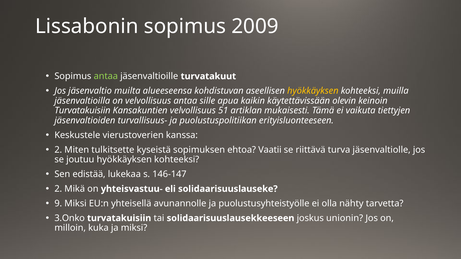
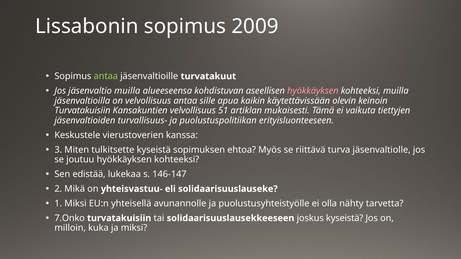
jäsenvaltio muilta: muilta -> muilla
hyökkäyksen at (313, 91) colour: yellow -> pink
2 at (58, 150): 2 -> 3
Vaatii: Vaatii -> Myös
9: 9 -> 1
3.Onko: 3.Onko -> 7.Onko
joskus unionin: unionin -> kyseistä
